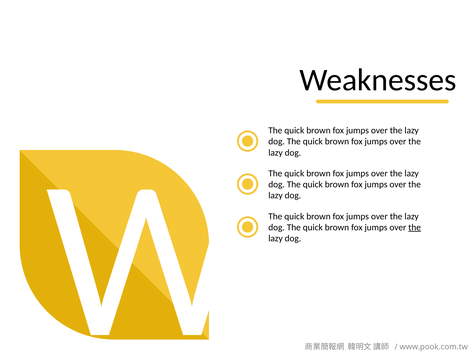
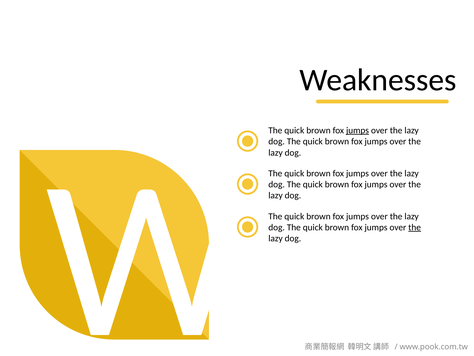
jumps at (358, 130) underline: none -> present
